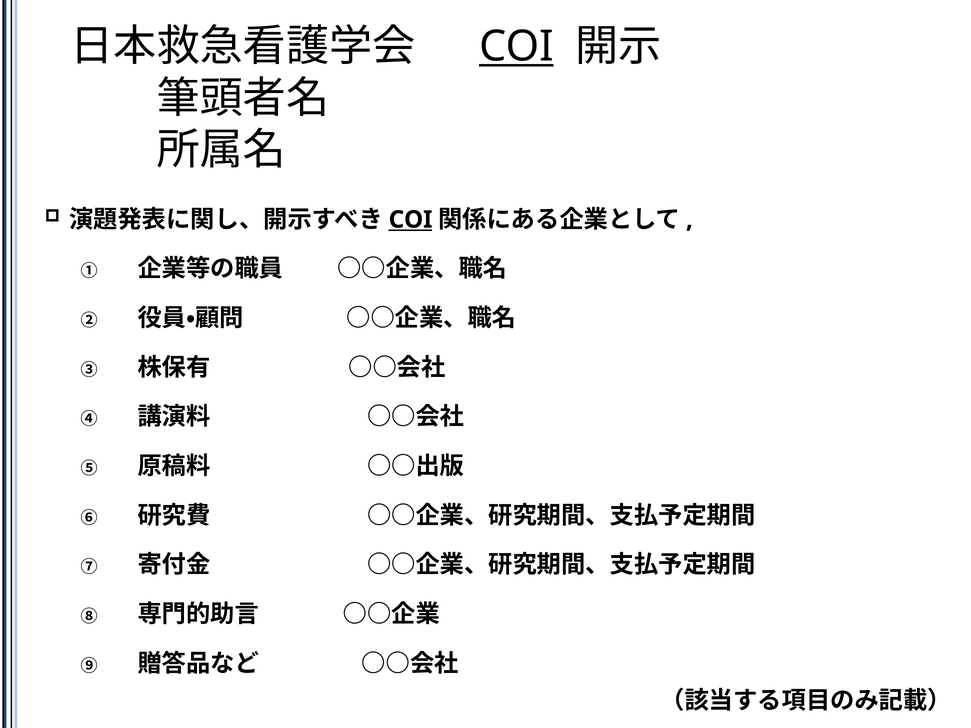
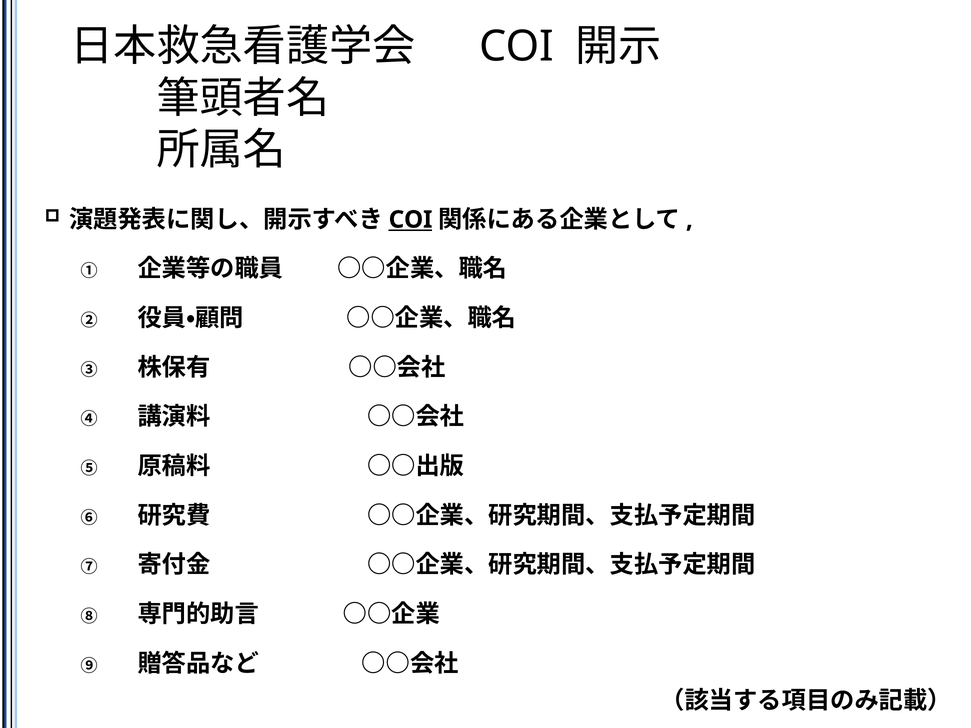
COI at (517, 47) underline: present -> none
